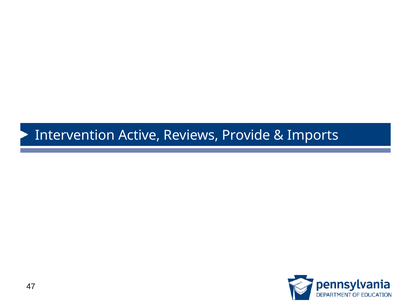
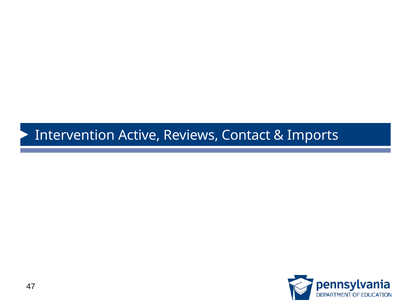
Provide: Provide -> Contact
